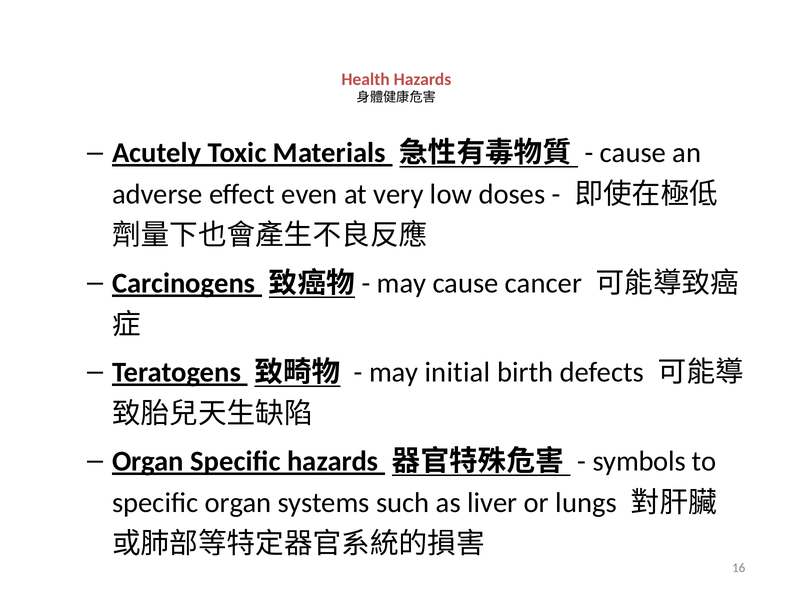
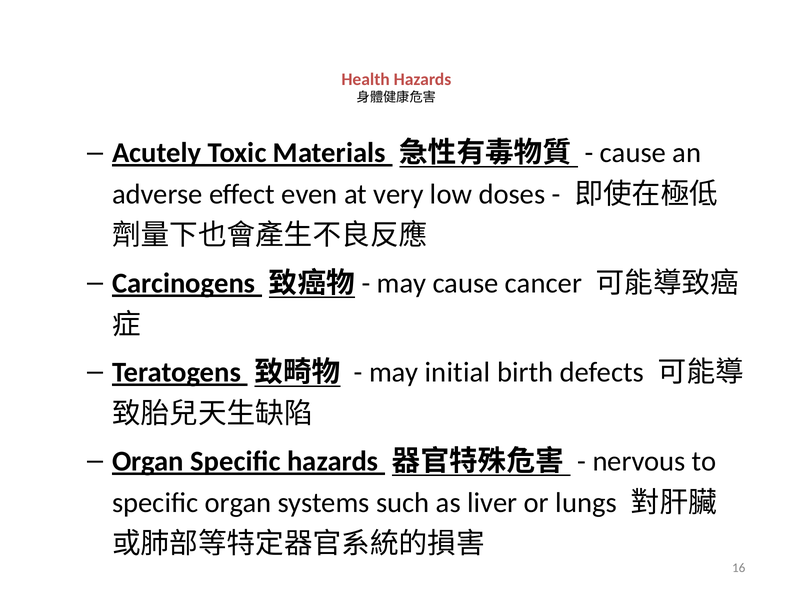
symbols: symbols -> nervous
